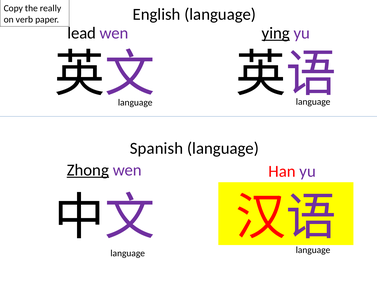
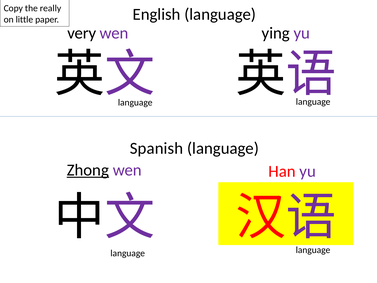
verb: verb -> little
lead: lead -> very
ying underline: present -> none
